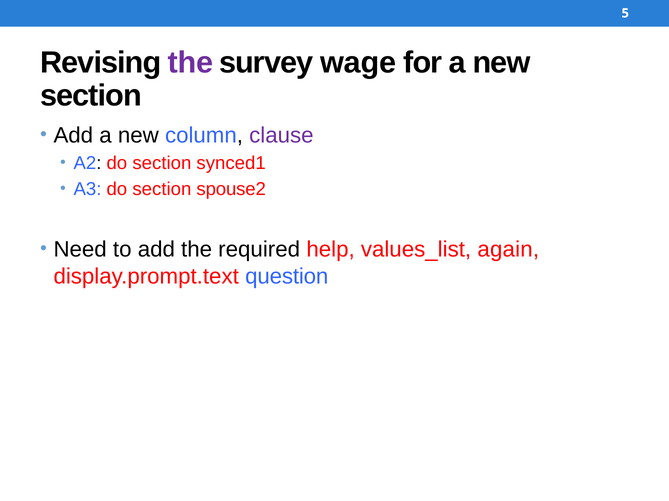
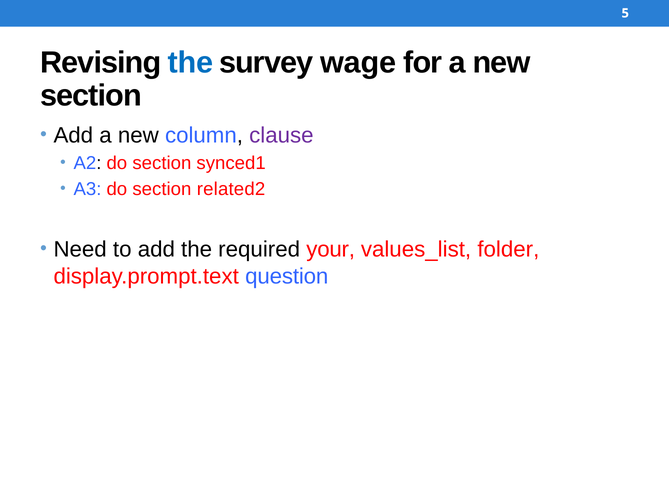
the at (190, 63) colour: purple -> blue
spouse2: spouse2 -> related2
help: help -> your
again: again -> folder
